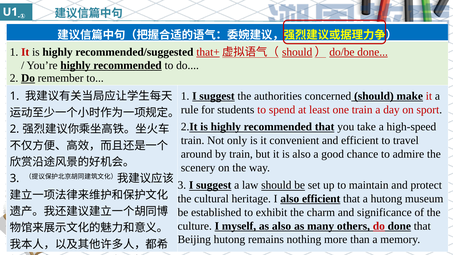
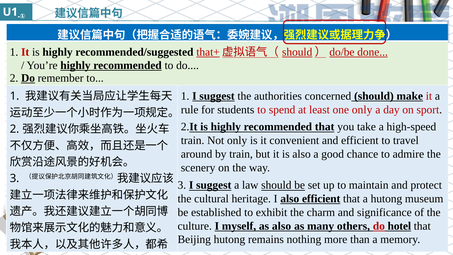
one train: train -> only
do done: done -> hotel
